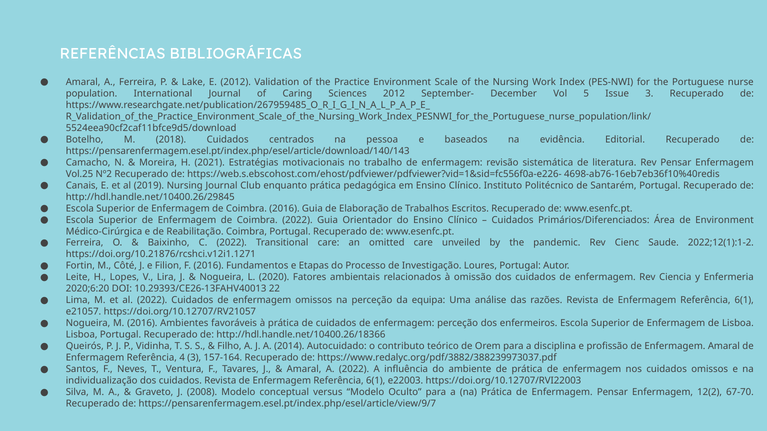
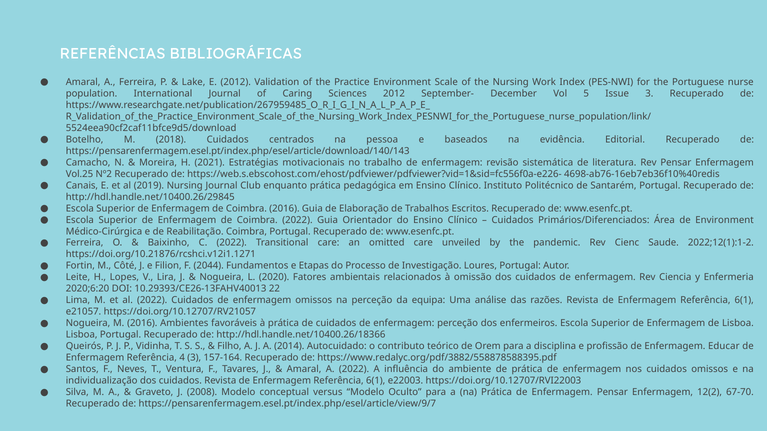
F 2016: 2016 -> 2044
Enfermagem Amaral: Amaral -> Educar
https://www.redalyc.org/pdf/3882/388239973037.pdf: https://www.redalyc.org/pdf/3882/388239973037.pdf -> https://www.redalyc.org/pdf/3882/558878588395.pdf
